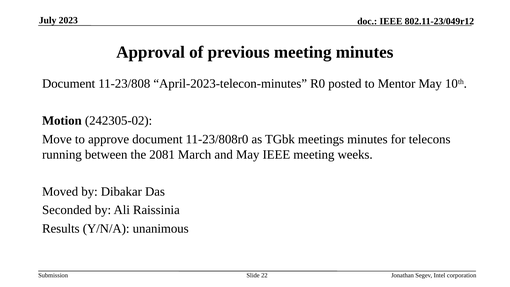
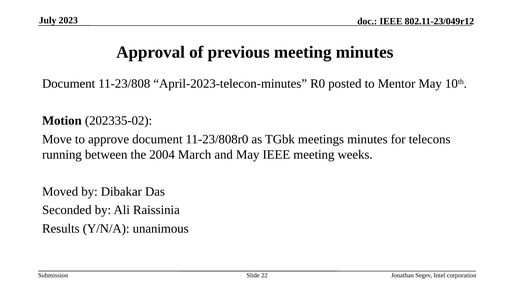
242305-02: 242305-02 -> 202335-02
2081: 2081 -> 2004
